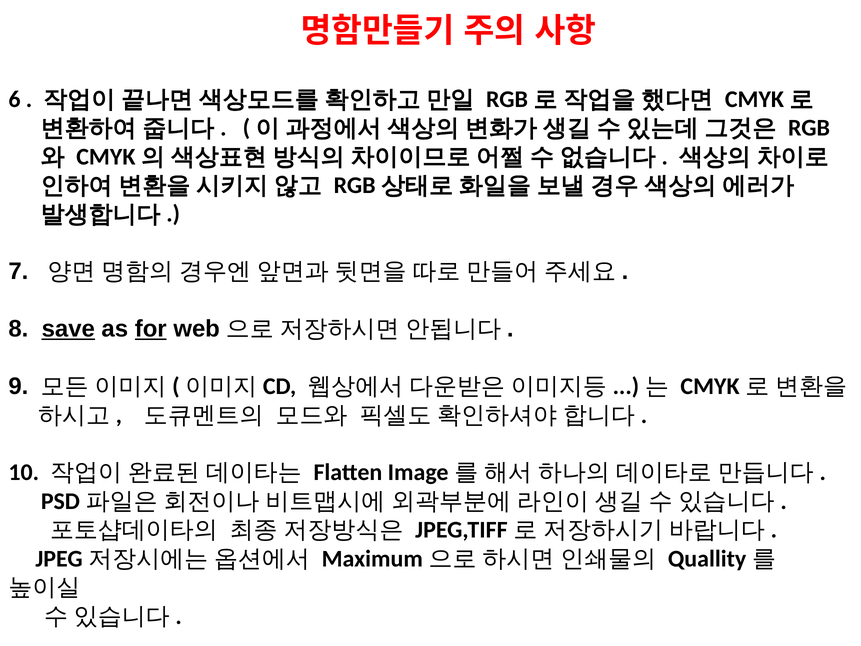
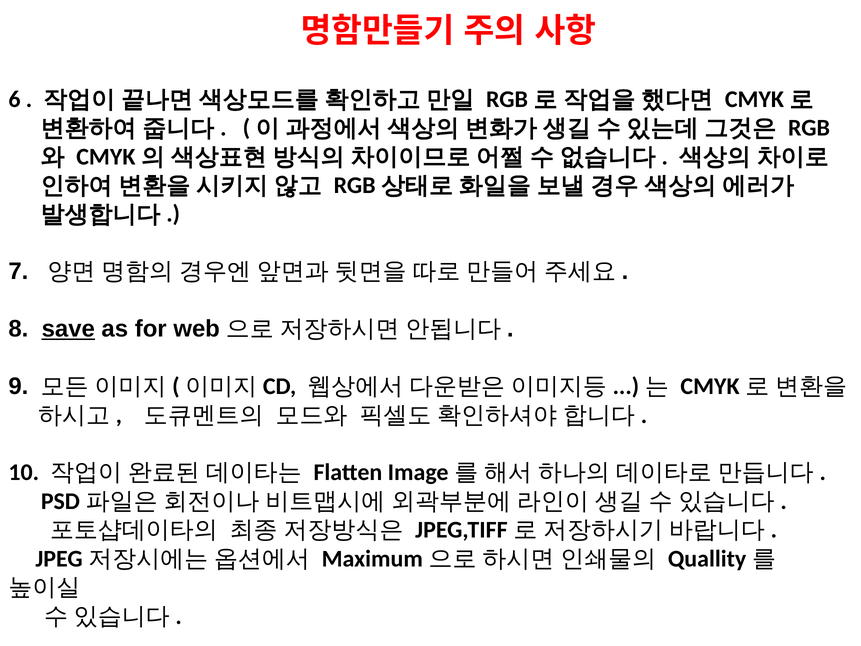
for underline: present -> none
